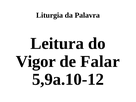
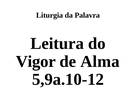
Falar: Falar -> Alma
